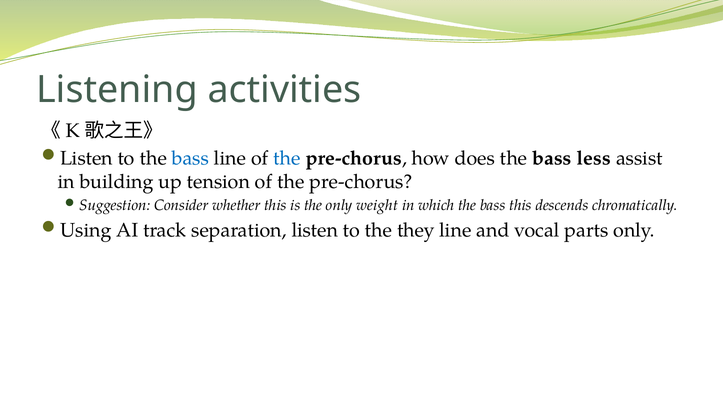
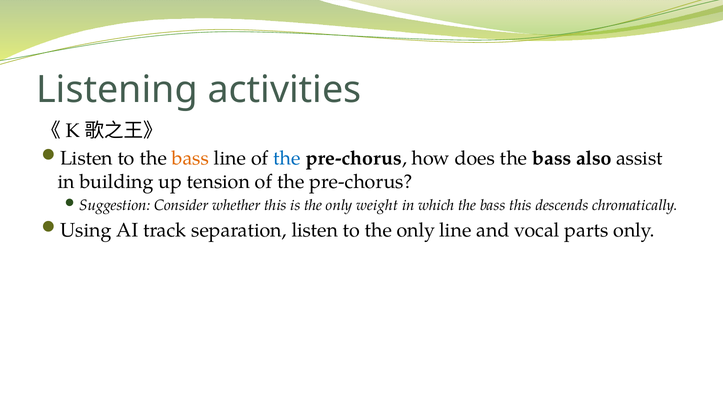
bass at (190, 158) colour: blue -> orange
less: less -> also
to the they: they -> only
